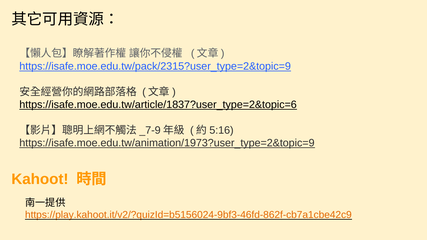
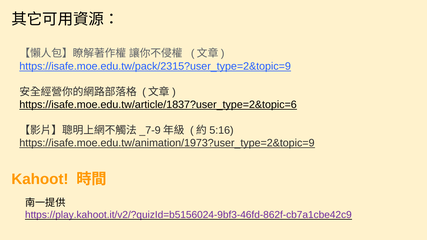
https://play.kahoot.it/v2/?quizId=b5156024-9bf3-46fd-862f-cb7a1cbe42c9 colour: orange -> purple
